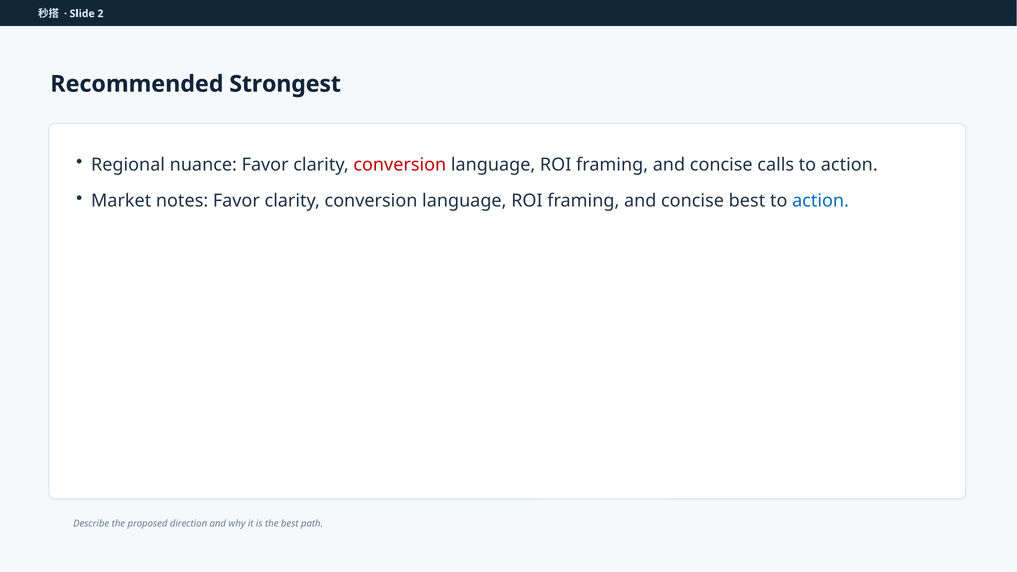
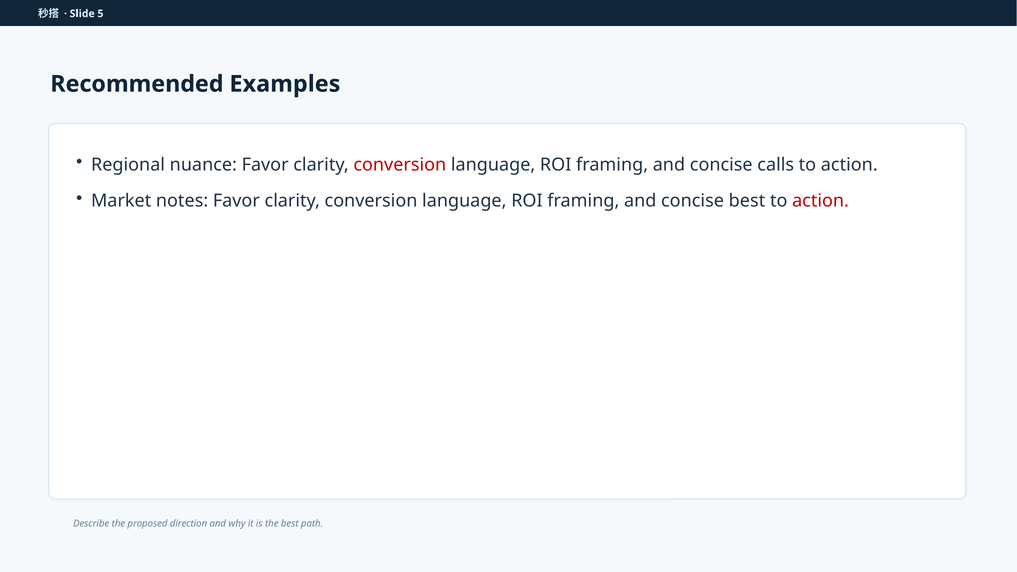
2: 2 -> 5
Strongest: Strongest -> Examples
action at (821, 201) colour: blue -> red
